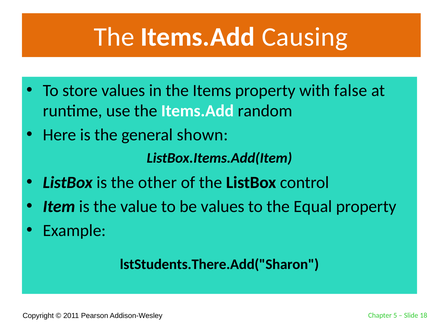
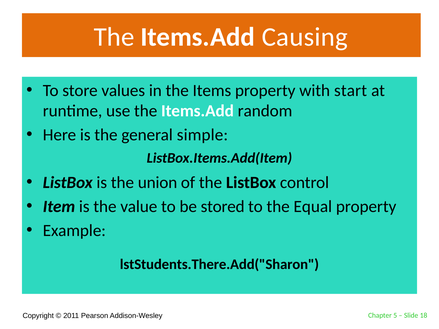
false: false -> start
shown: shown -> simple
other: other -> union
be values: values -> stored
